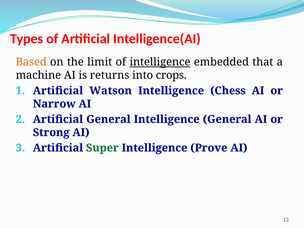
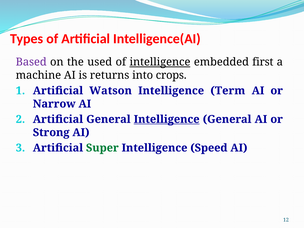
Based colour: orange -> purple
limit: limit -> used
that: that -> first
Chess: Chess -> Term
Intelligence at (167, 119) underline: none -> present
Prove: Prove -> Speed
